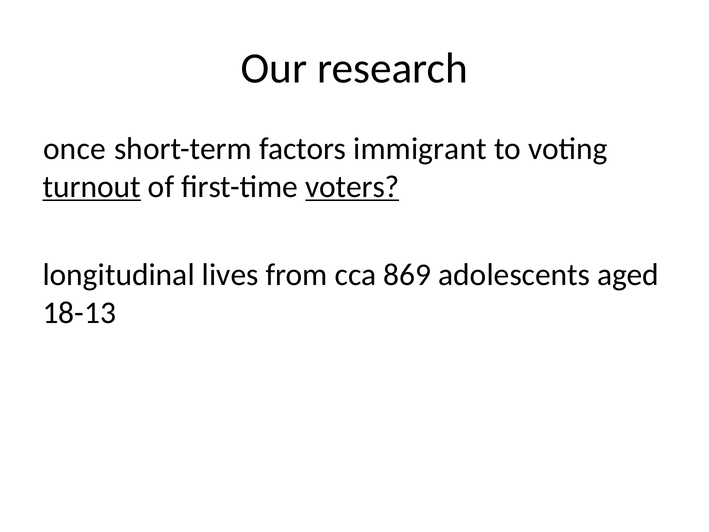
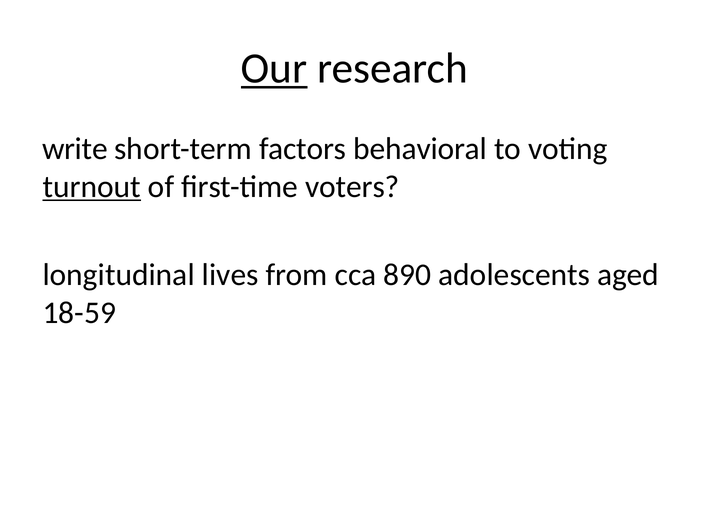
Our underline: none -> present
once: once -> write
immigrant: immigrant -> behavioral
voters underline: present -> none
869: 869 -> 890
18-13: 18-13 -> 18-59
